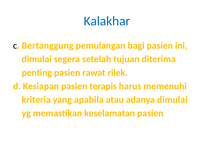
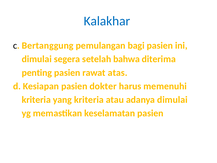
tujuan: tujuan -> bahwa
rilek: rilek -> atas
terapis: terapis -> dokter
yang apabila: apabila -> kriteria
